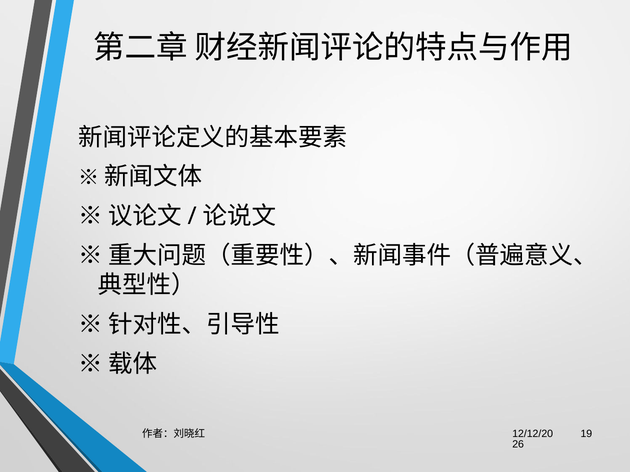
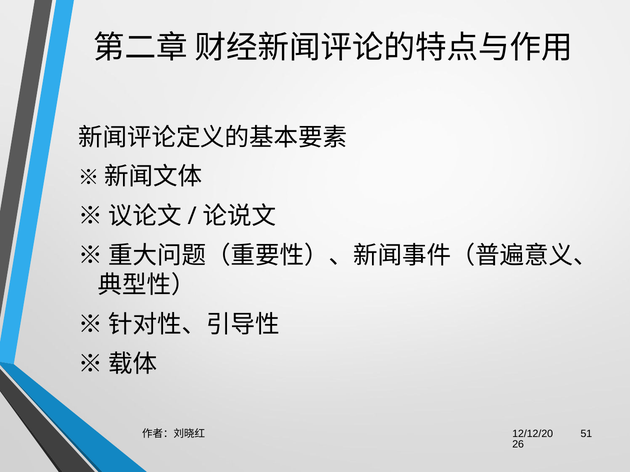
19: 19 -> 51
